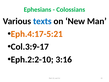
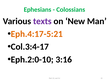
texts colour: blue -> purple
Col.3:9-17: Col.3:9-17 -> Col.3:4-17
Eph.2:2-10: Eph.2:2-10 -> Eph.2:0-10
